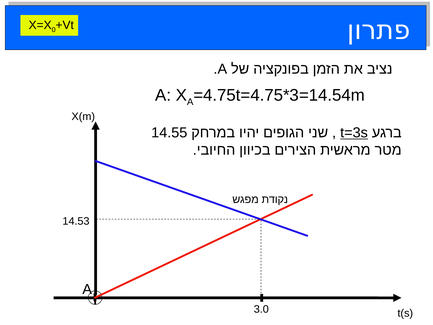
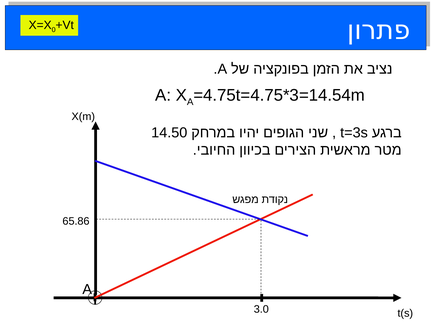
14.55: 14.55 -> 14.50
t=3s underline: present -> none
14.53: 14.53 -> 65.86
